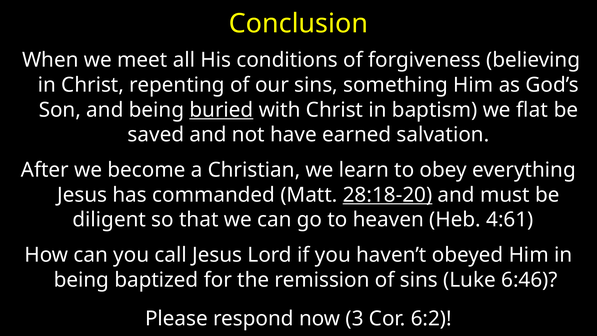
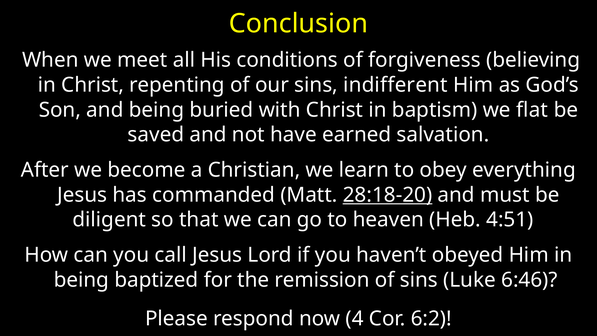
something: something -> indifferent
buried underline: present -> none
4:61: 4:61 -> 4:51
3: 3 -> 4
